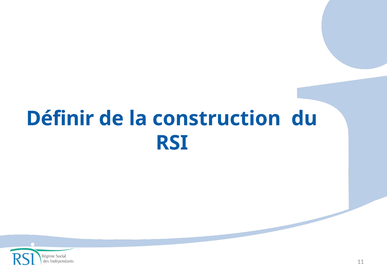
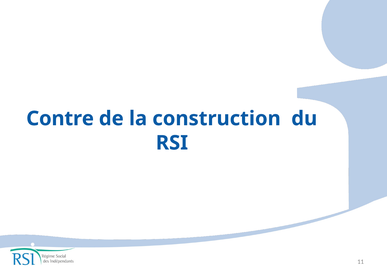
Définir: Définir -> Contre
